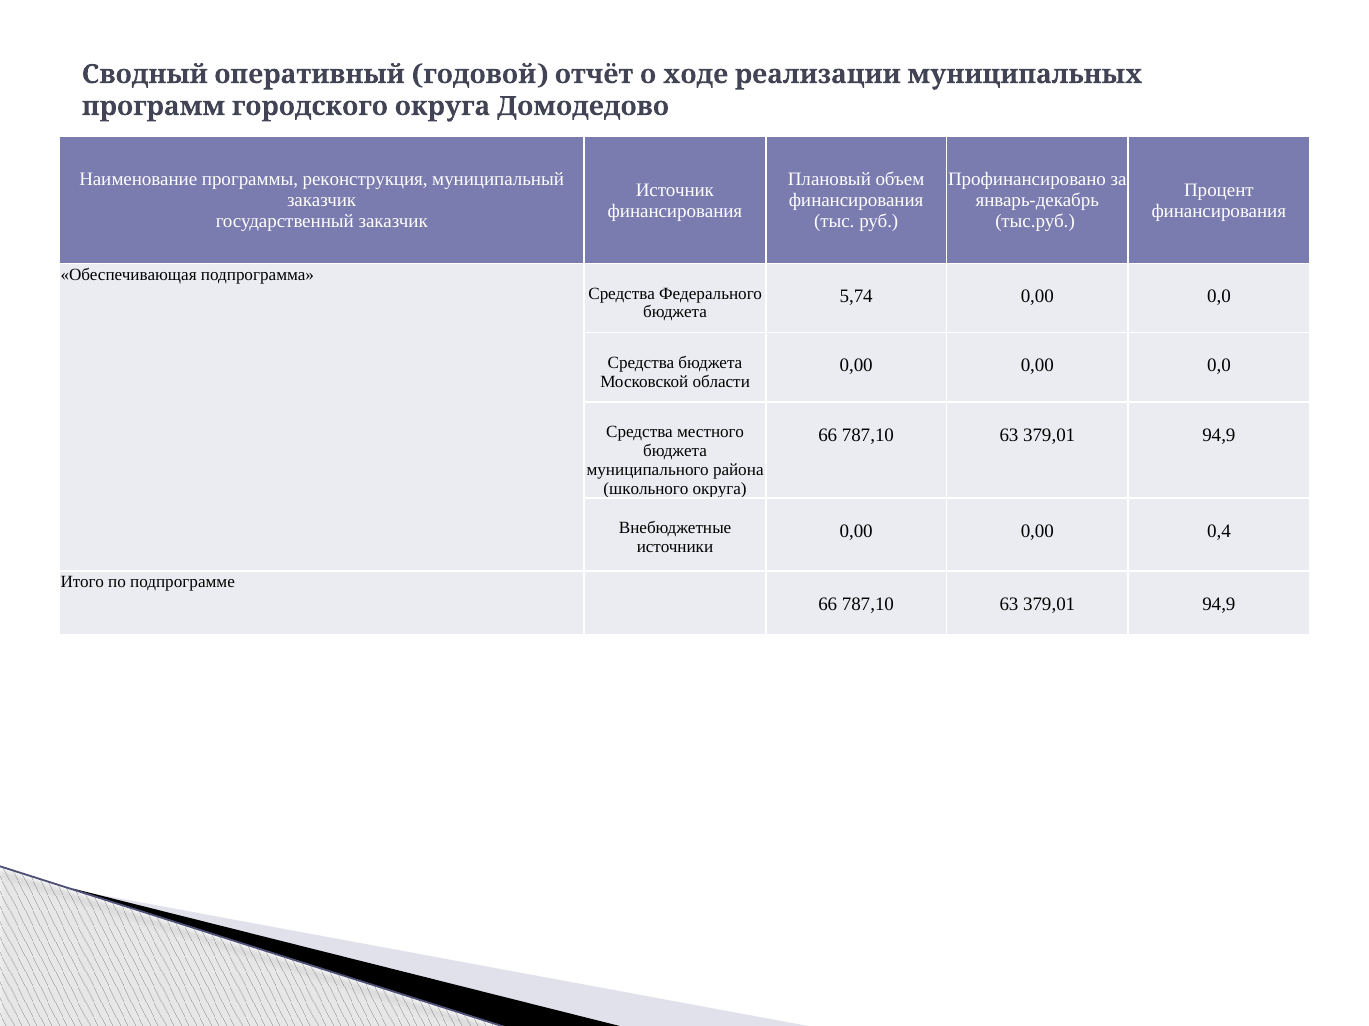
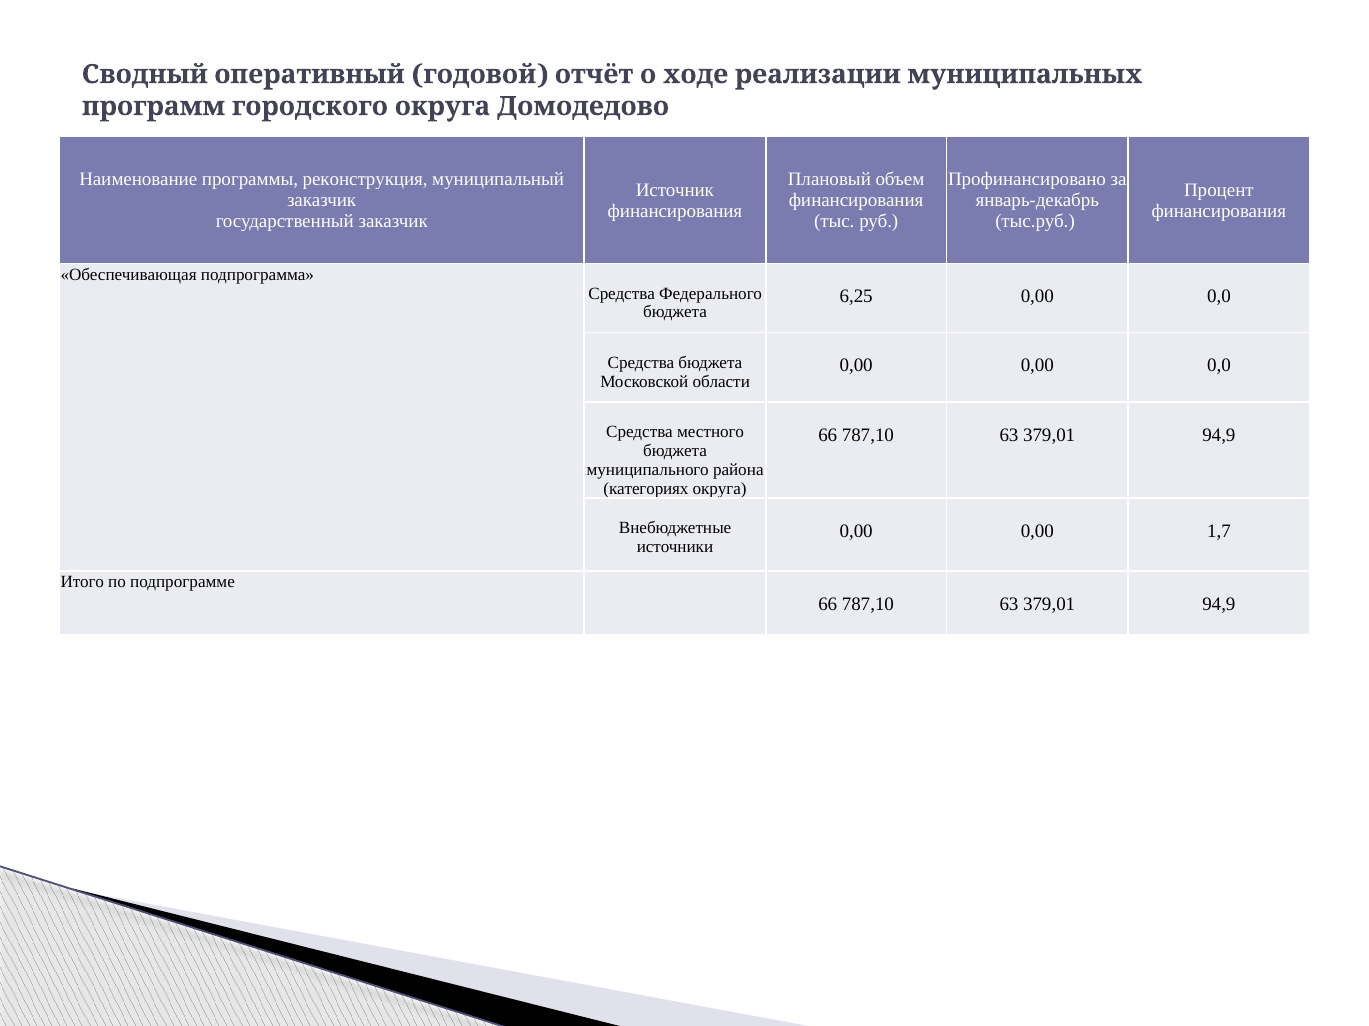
5,74: 5,74 -> 6,25
школьного: школьного -> категориях
0,4: 0,4 -> 1,7
